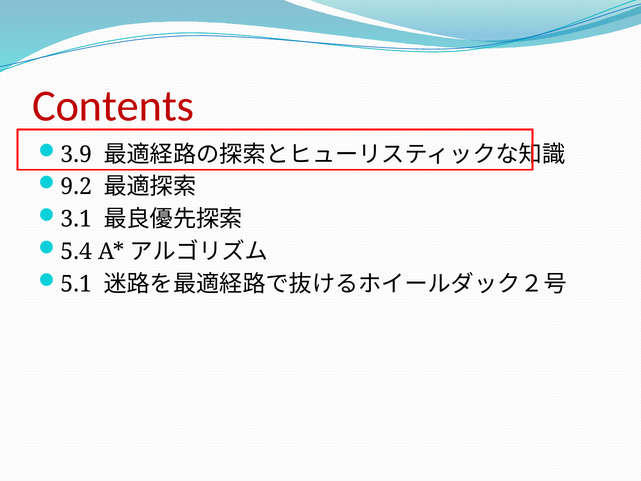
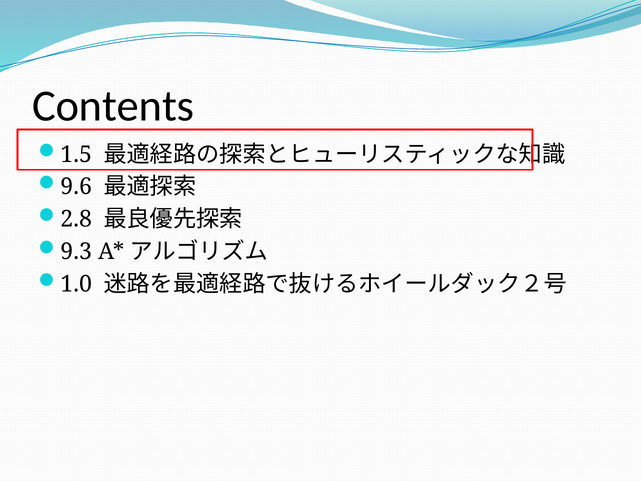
Contents colour: red -> black
3.9: 3.9 -> 1.5
9.2: 9.2 -> 9.6
3.1: 3.1 -> 2.8
5.4: 5.4 -> 9.3
5.1: 5.1 -> 1.0
